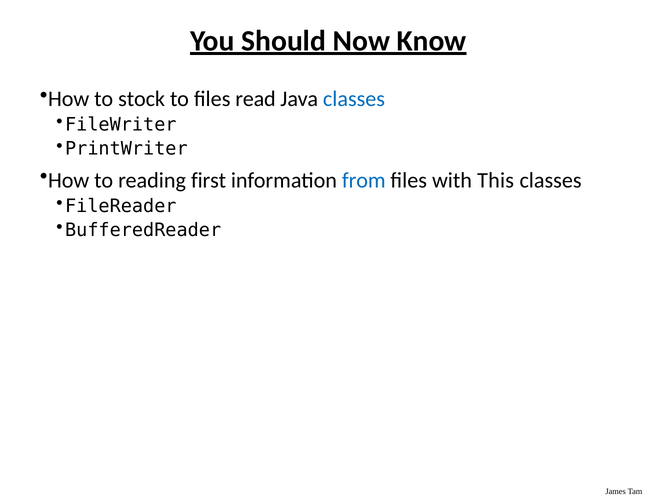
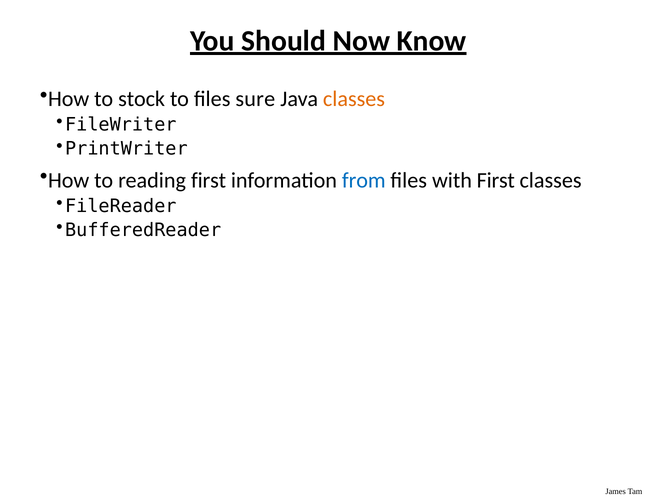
read: read -> sure
classes at (354, 99) colour: blue -> orange
with This: This -> First
